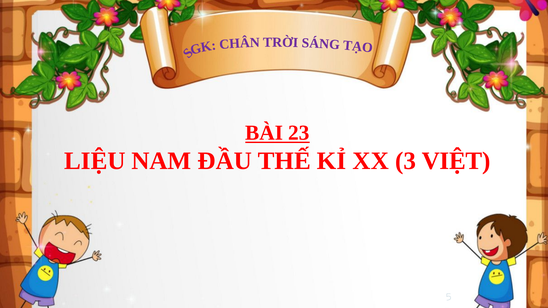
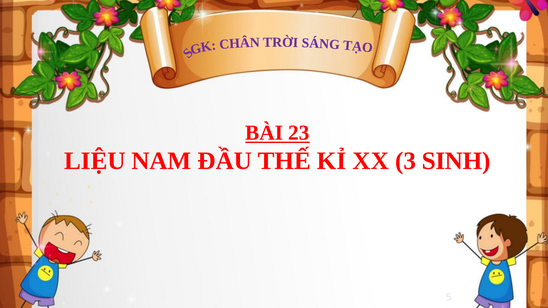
VIỆT: VIỆT -> SINH
